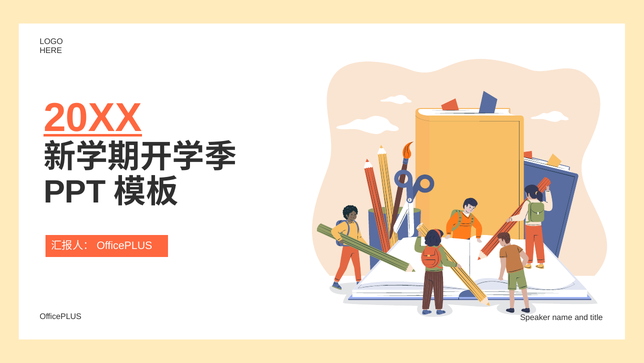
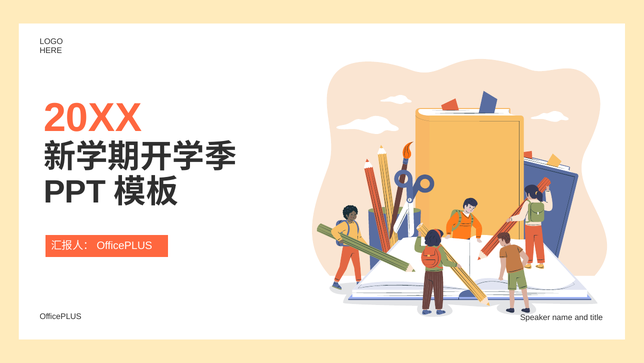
20XX underline: present -> none
